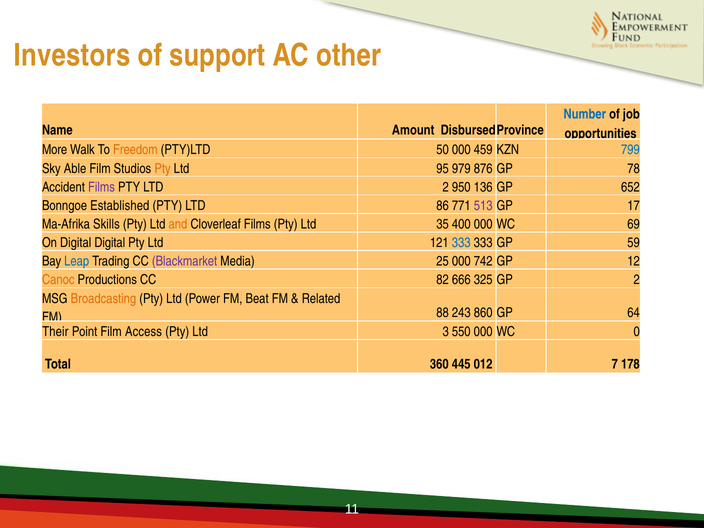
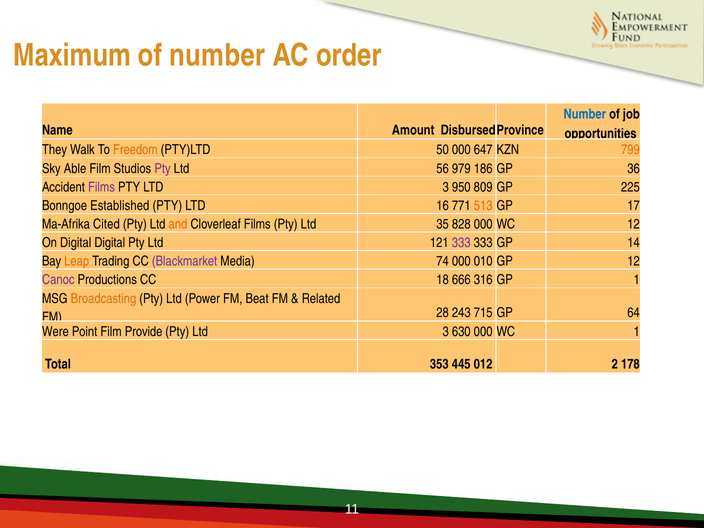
Investors: Investors -> Maximum
of support: support -> number
other: other -> order
More: More -> They
459: 459 -> 647
799 colour: blue -> orange
Pty at (163, 169) colour: orange -> purple
95: 95 -> 56
876: 876 -> 186
78: 78 -> 36
2 at (446, 187): 2 -> 3
136: 136 -> 809
652: 652 -> 225
86: 86 -> 16
513 colour: purple -> orange
Skills: Skills -> Cited
400: 400 -> 828
WC 69: 69 -> 12
333 at (461, 243) colour: blue -> purple
59: 59 -> 14
Leap colour: blue -> orange
25: 25 -> 74
742: 742 -> 010
Canoc colour: orange -> purple
82: 82 -> 18
325: 325 -> 316
GP 2: 2 -> 1
88: 88 -> 28
860: 860 -> 715
Their: Their -> Were
Access: Access -> Provide
550: 550 -> 630
WC 0: 0 -> 1
360: 360 -> 353
7: 7 -> 2
